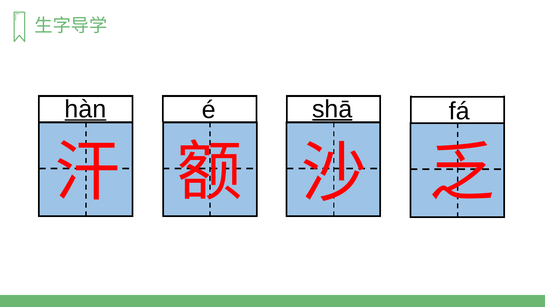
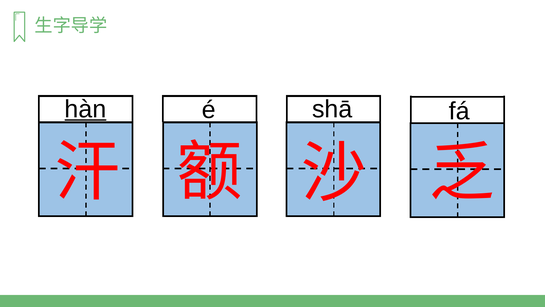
shā underline: present -> none
